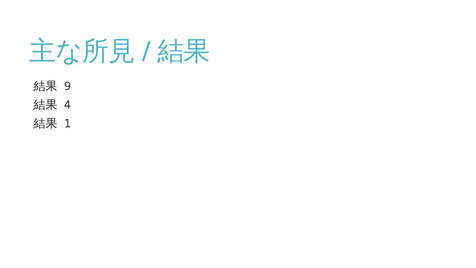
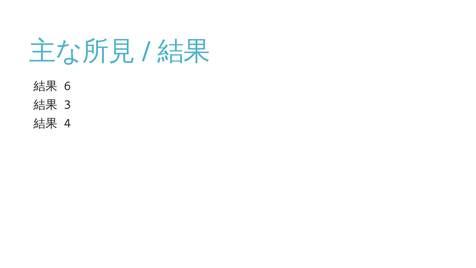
9: 9 -> 6
4: 4 -> 3
1: 1 -> 4
